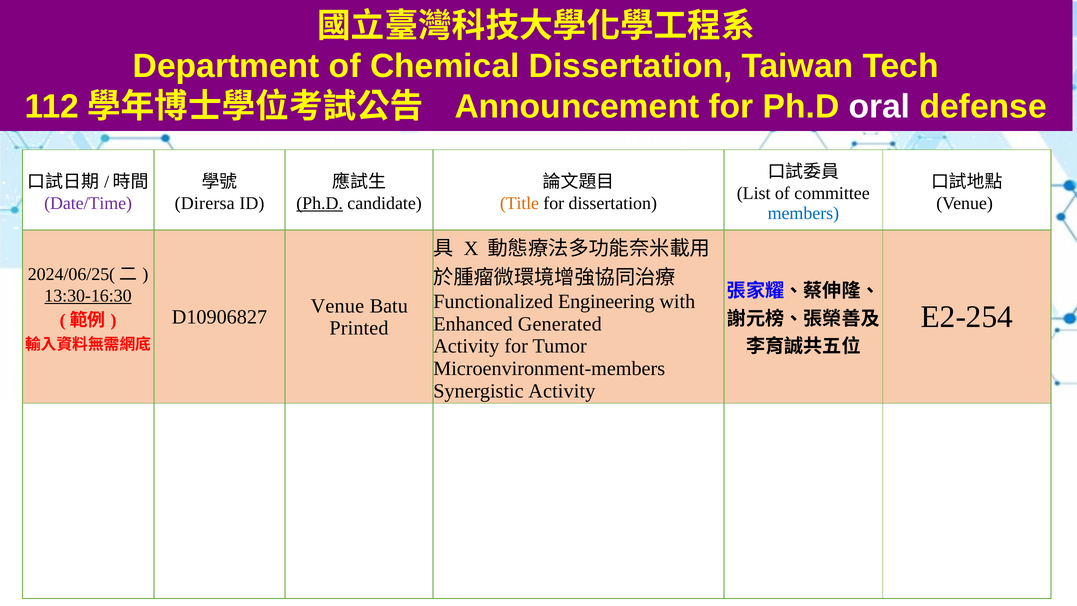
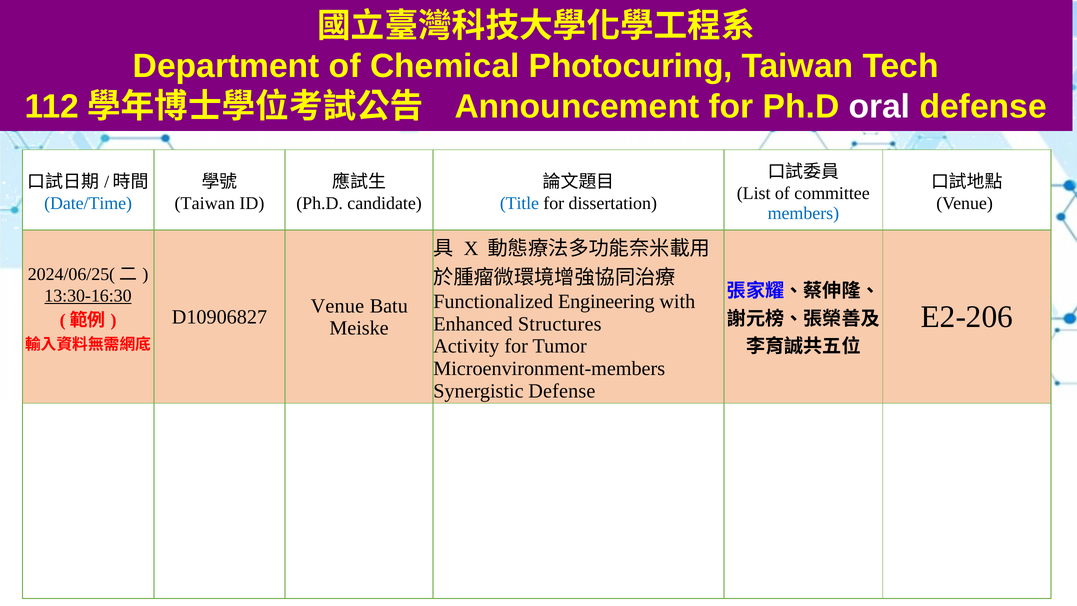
Chemical Dissertation: Dissertation -> Photocuring
Date/Time colour: purple -> blue
Dirersa at (205, 203): Dirersa -> Taiwan
Ph.D at (320, 203) underline: present -> none
Title colour: orange -> blue
E2-254: E2-254 -> E2-206
Generated: Generated -> Structures
Printed: Printed -> Meiske
Synergistic Activity: Activity -> Defense
